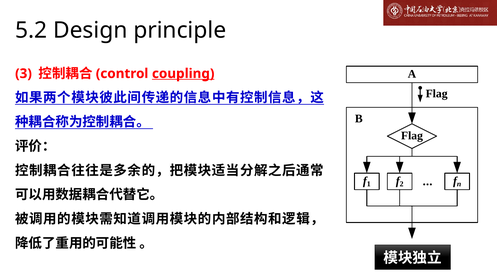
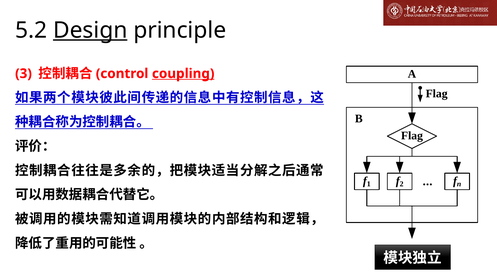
Design underline: none -> present
